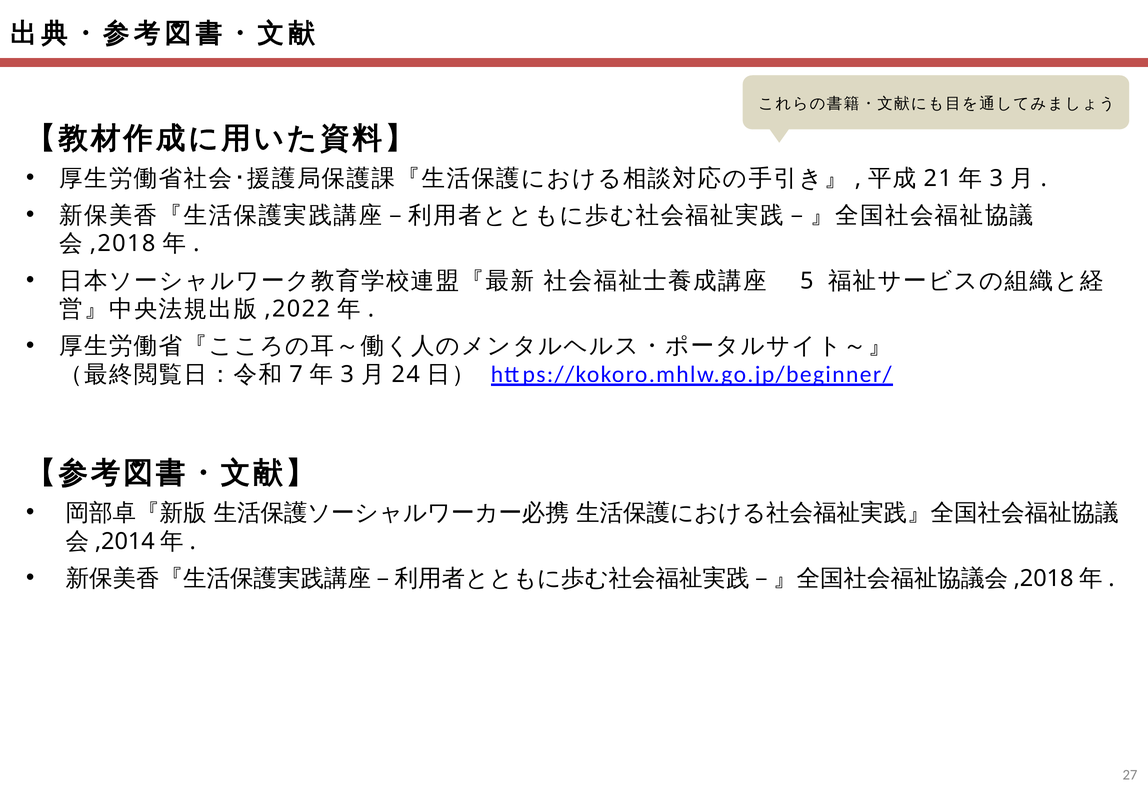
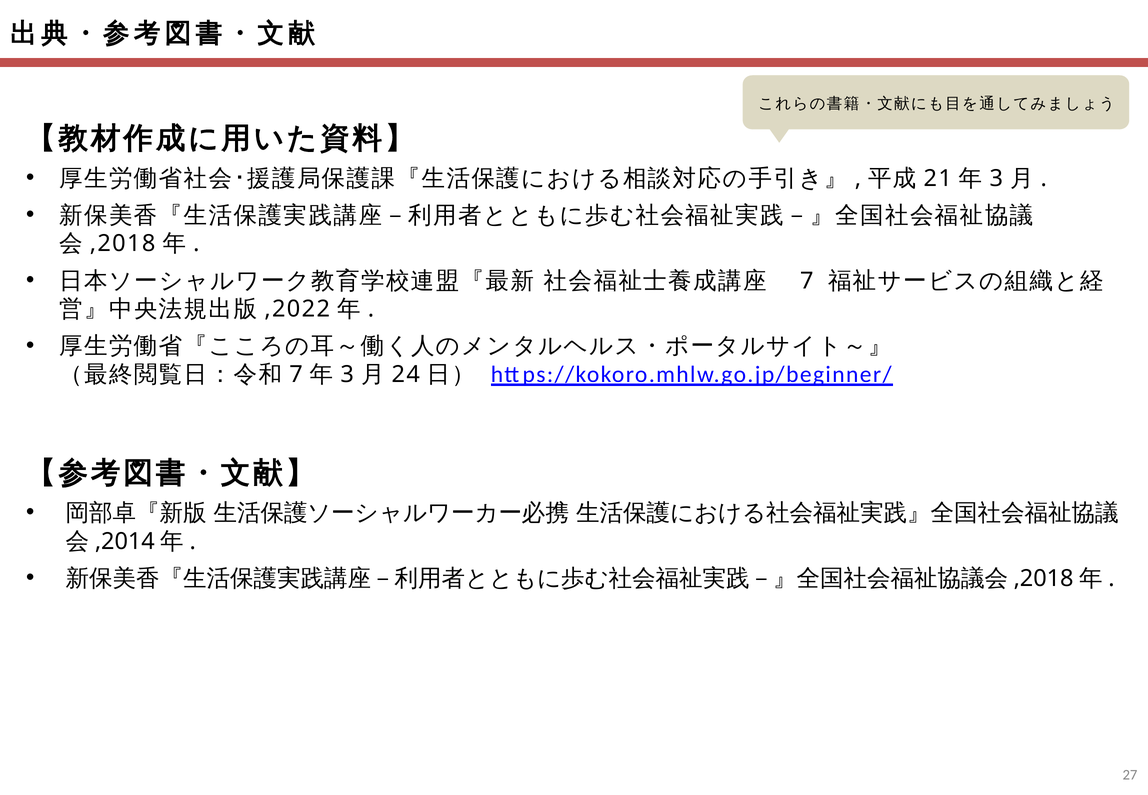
5 at (807, 281): 5 -> 7
